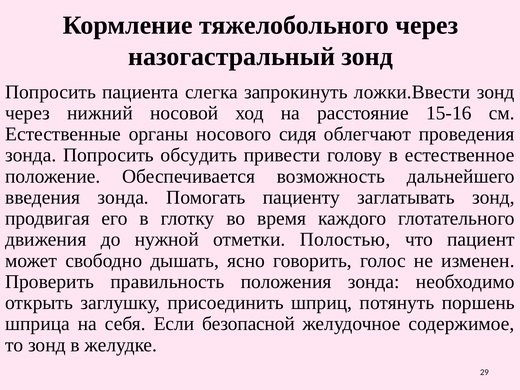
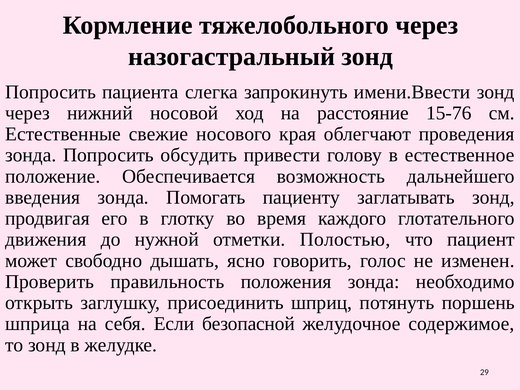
ложки.Ввести: ложки.Ввести -> имени.Ввести
15-16: 15-16 -> 15-76
органы: органы -> свежие
сидя: сидя -> края
